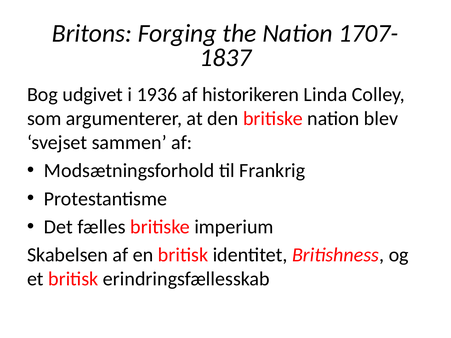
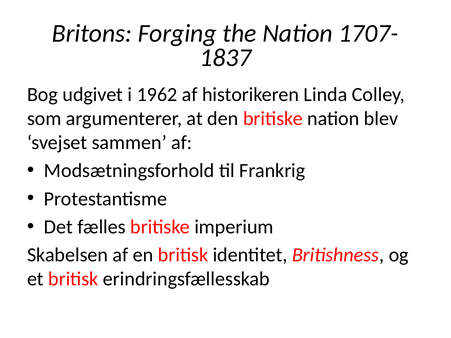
1936: 1936 -> 1962
